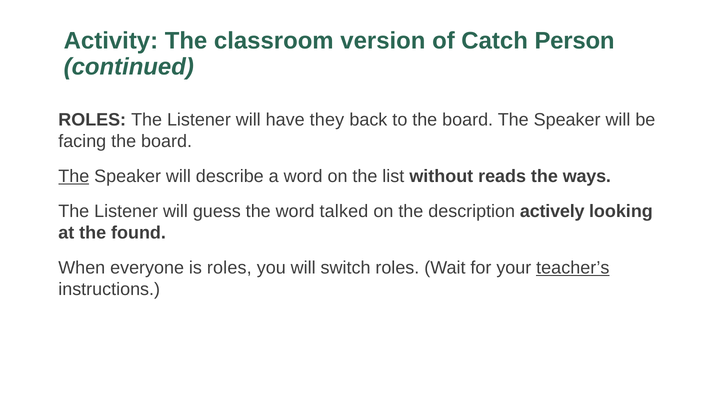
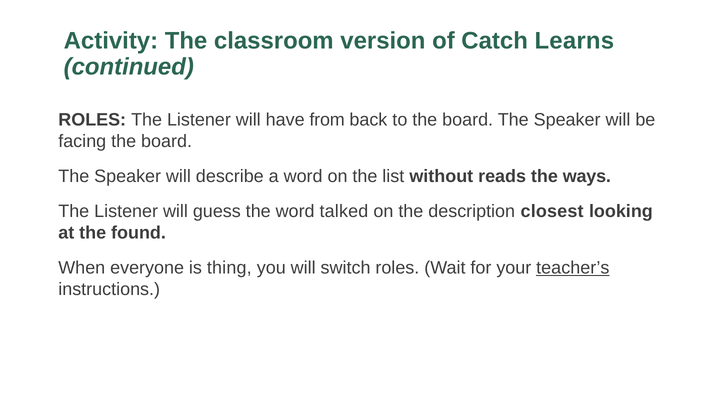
Person: Person -> Learns
they: they -> from
The at (74, 176) underline: present -> none
actively: actively -> closest
is roles: roles -> thing
